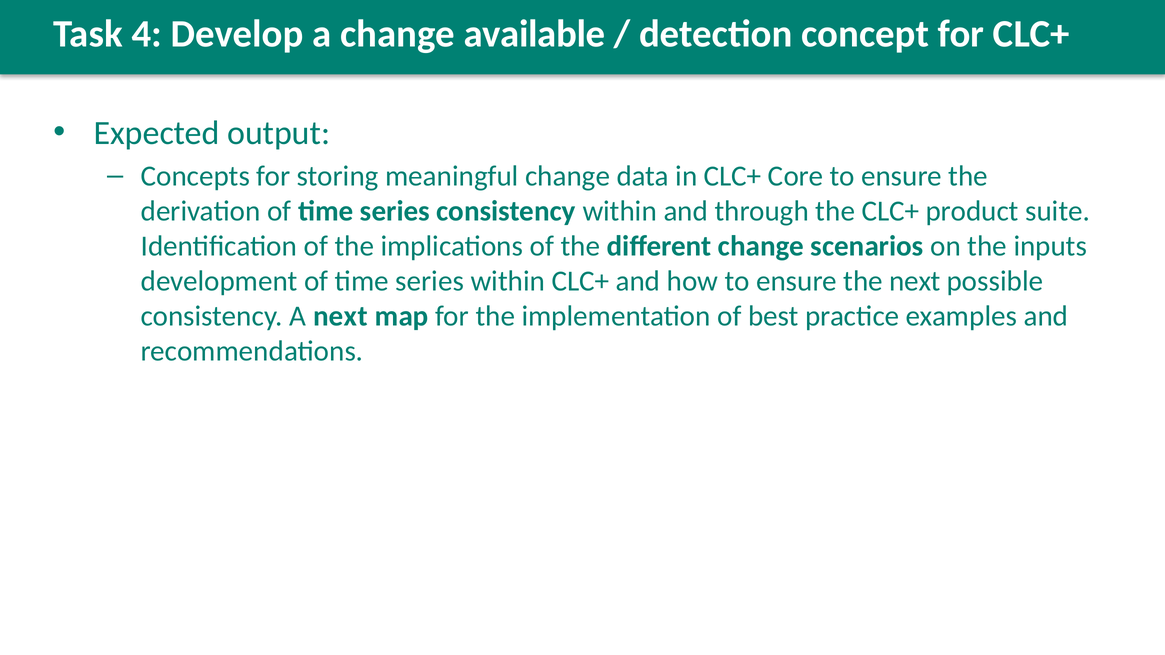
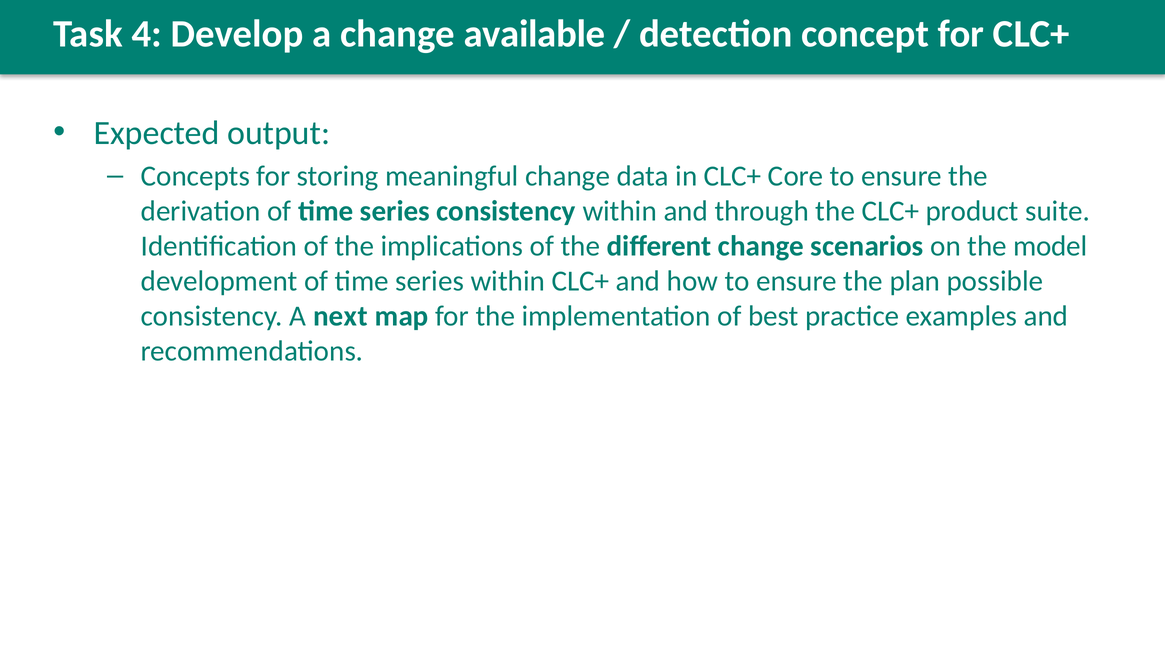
inputs: inputs -> model
the next: next -> plan
